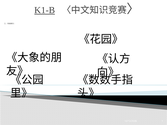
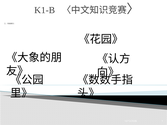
K1-B underline: present -> none
